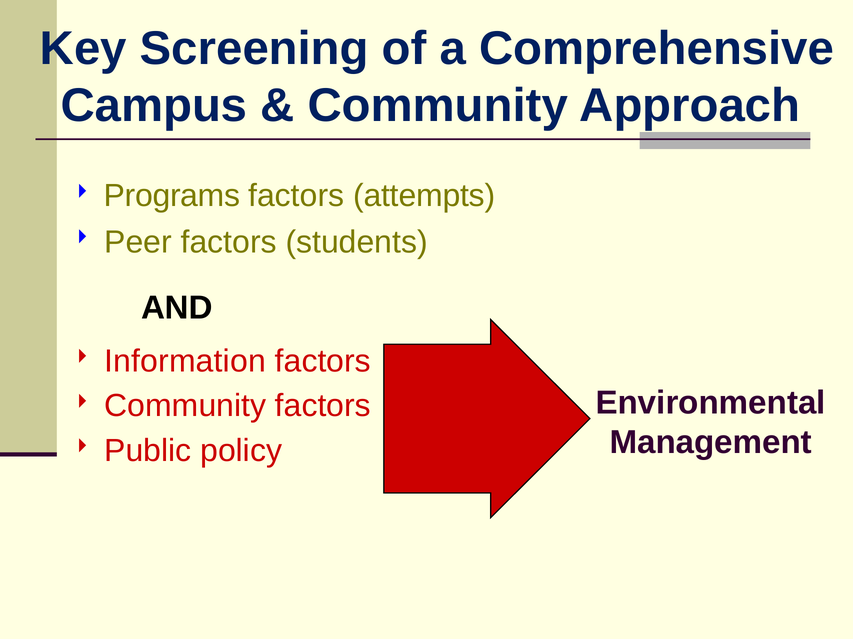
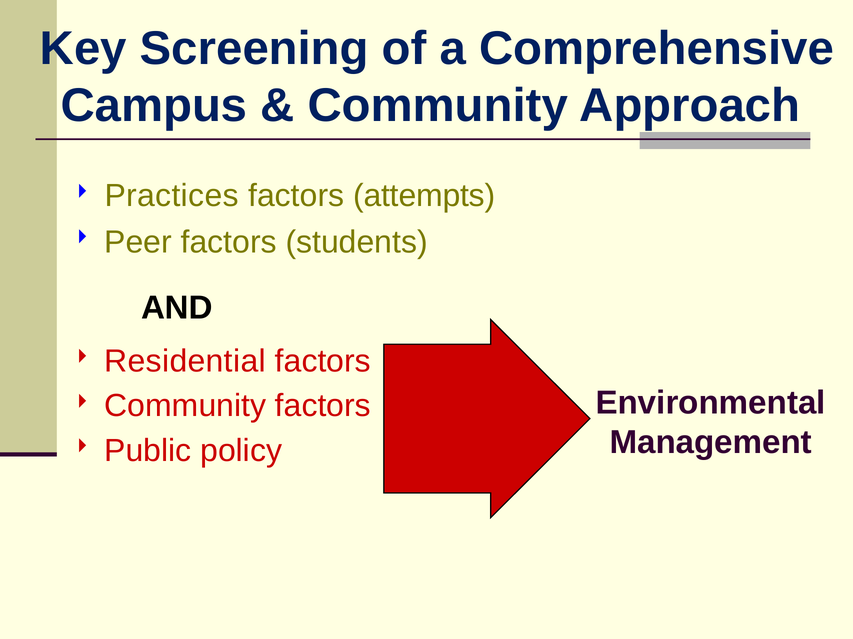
Programs: Programs -> Practices
Information: Information -> Residential
